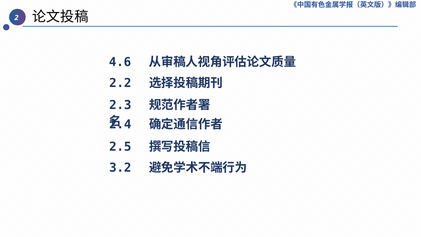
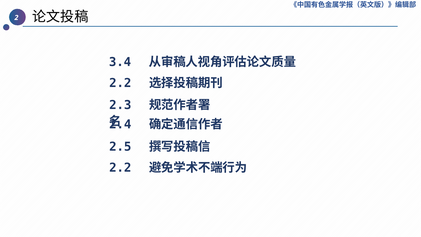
4.6: 4.6 -> 3.4
3.2 at (120, 168): 3.2 -> 2.2
